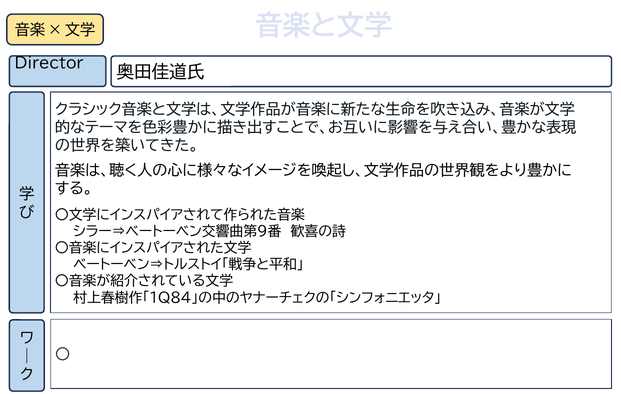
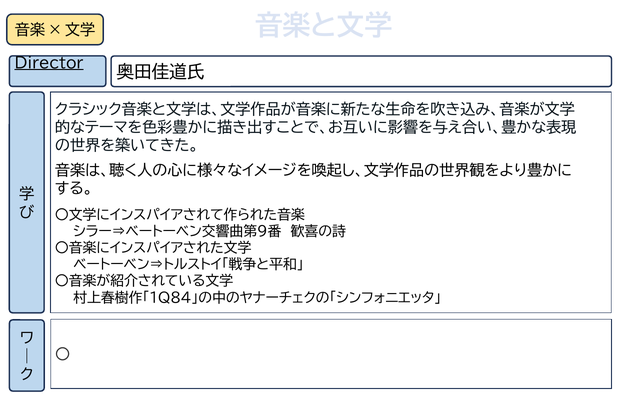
Director underline: none -> present
